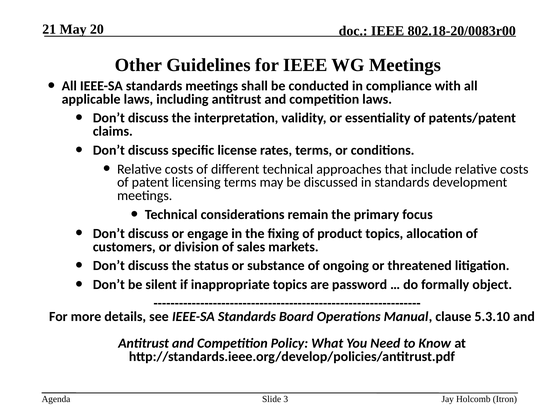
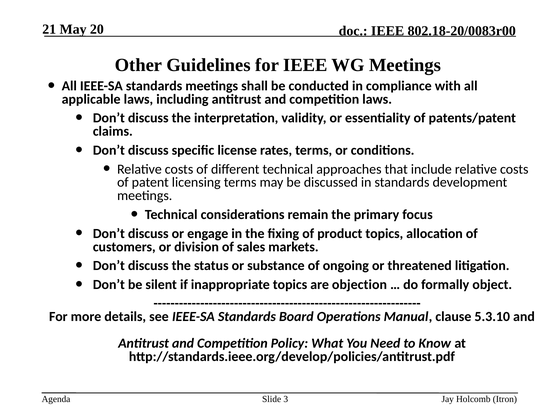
password: password -> objection
